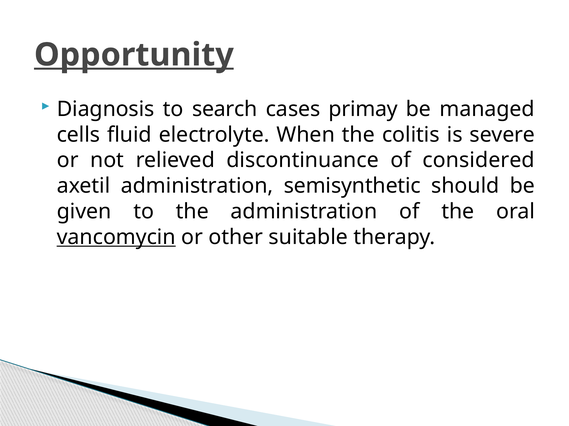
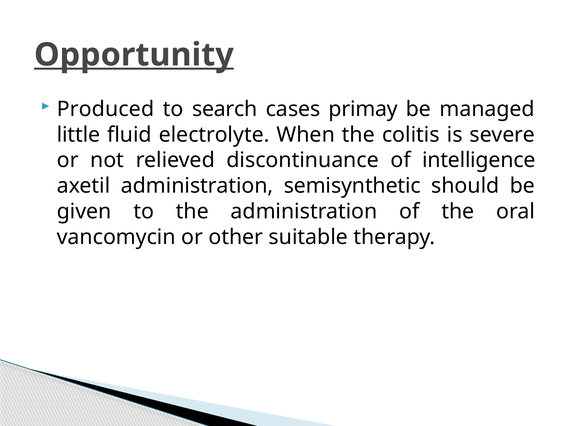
Diagnosis: Diagnosis -> Produced
cells: cells -> little
considered: considered -> intelligence
vancomycin underline: present -> none
